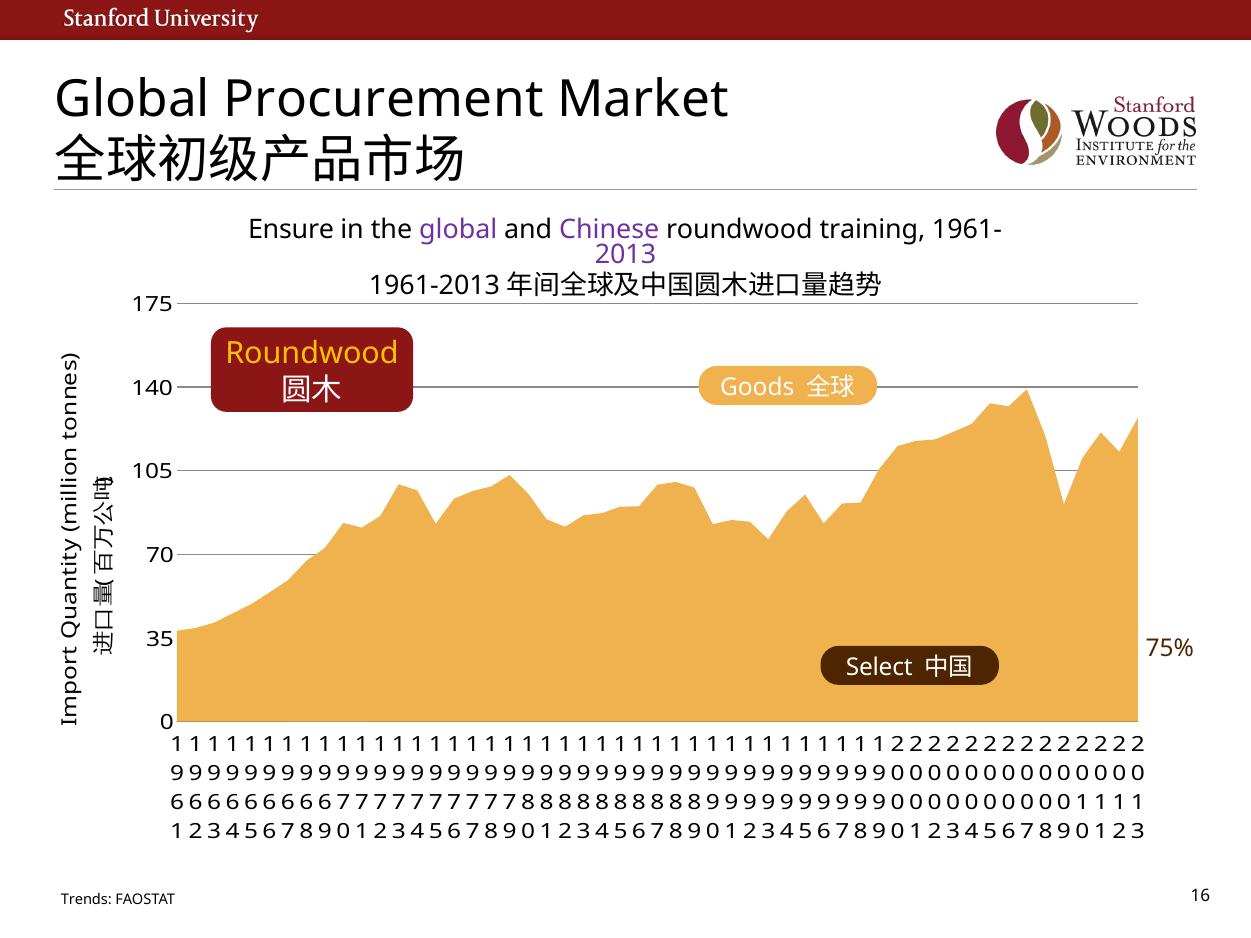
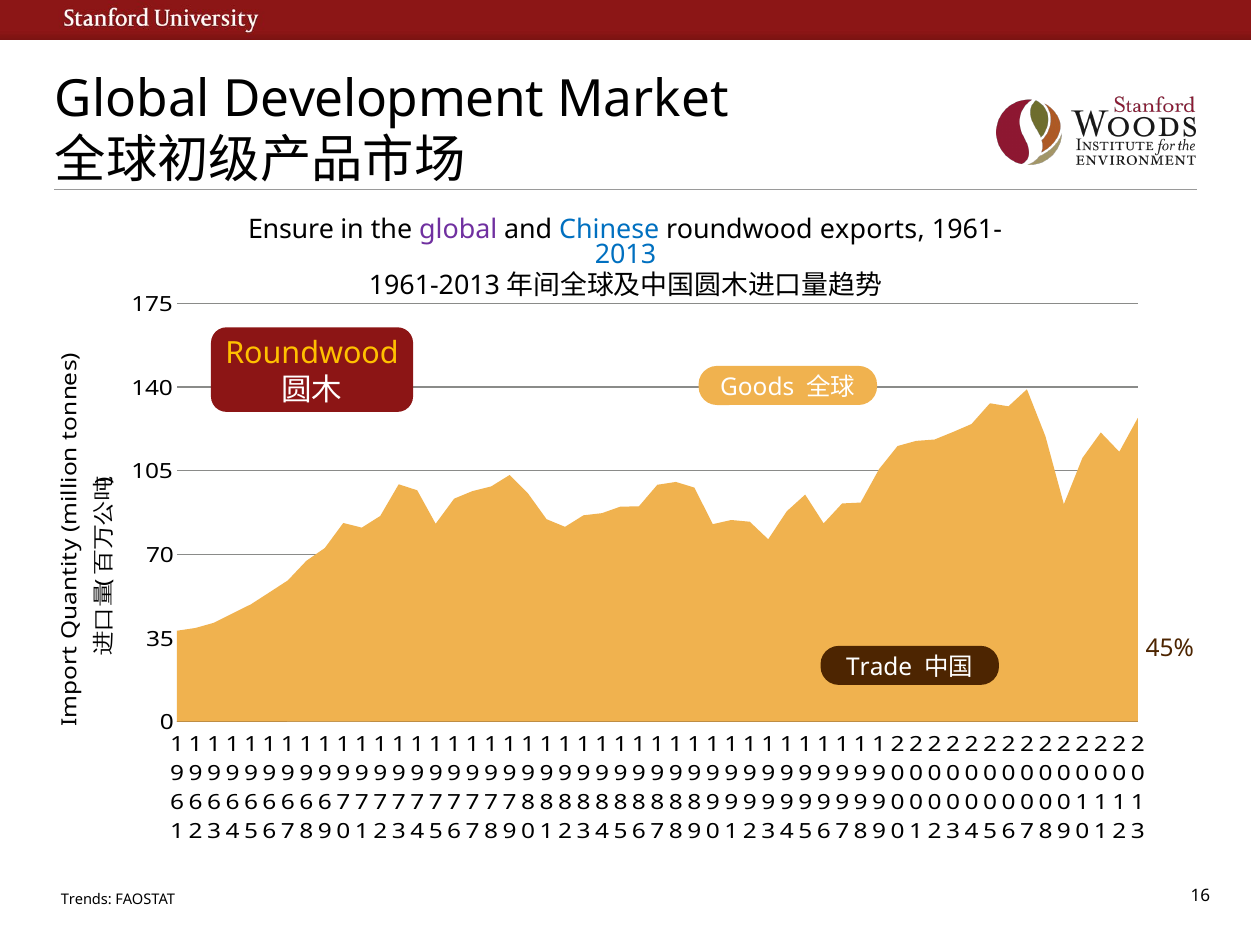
Procurement: Procurement -> Development
Chinese colour: purple -> blue
training: training -> exports
2013 colour: purple -> blue
75%: 75% -> 45%
Select: Select -> Trade
